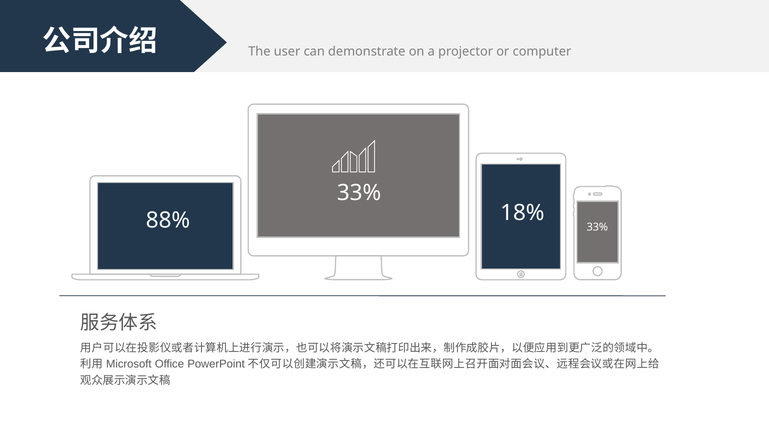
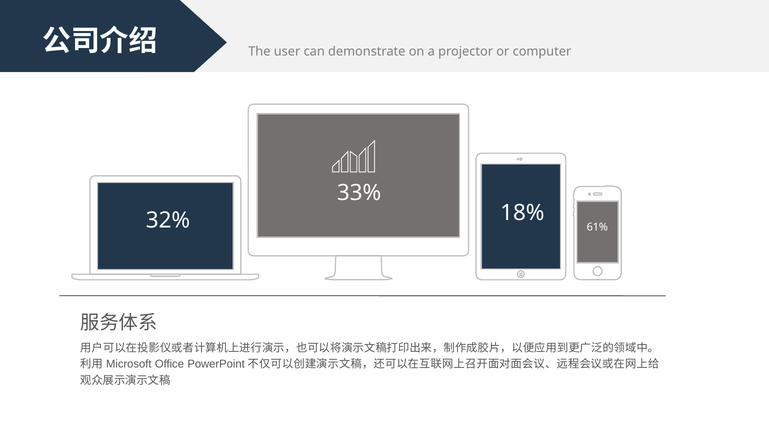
88%: 88% -> 32%
33% at (597, 227): 33% -> 61%
